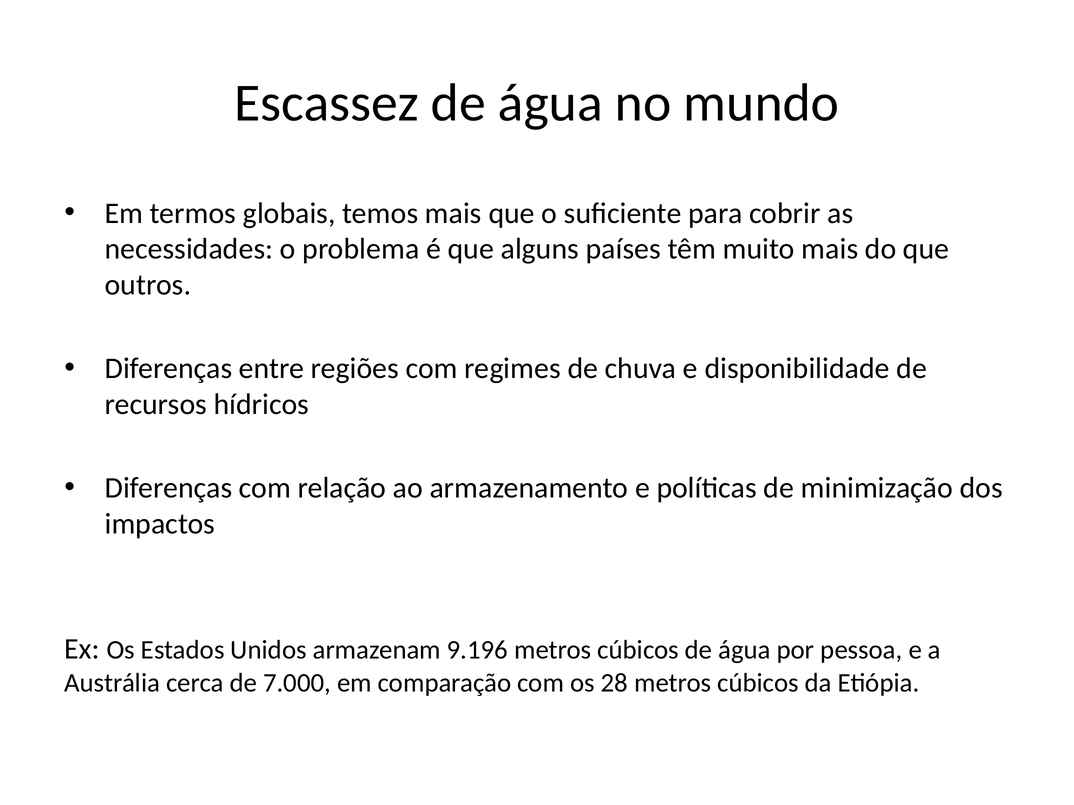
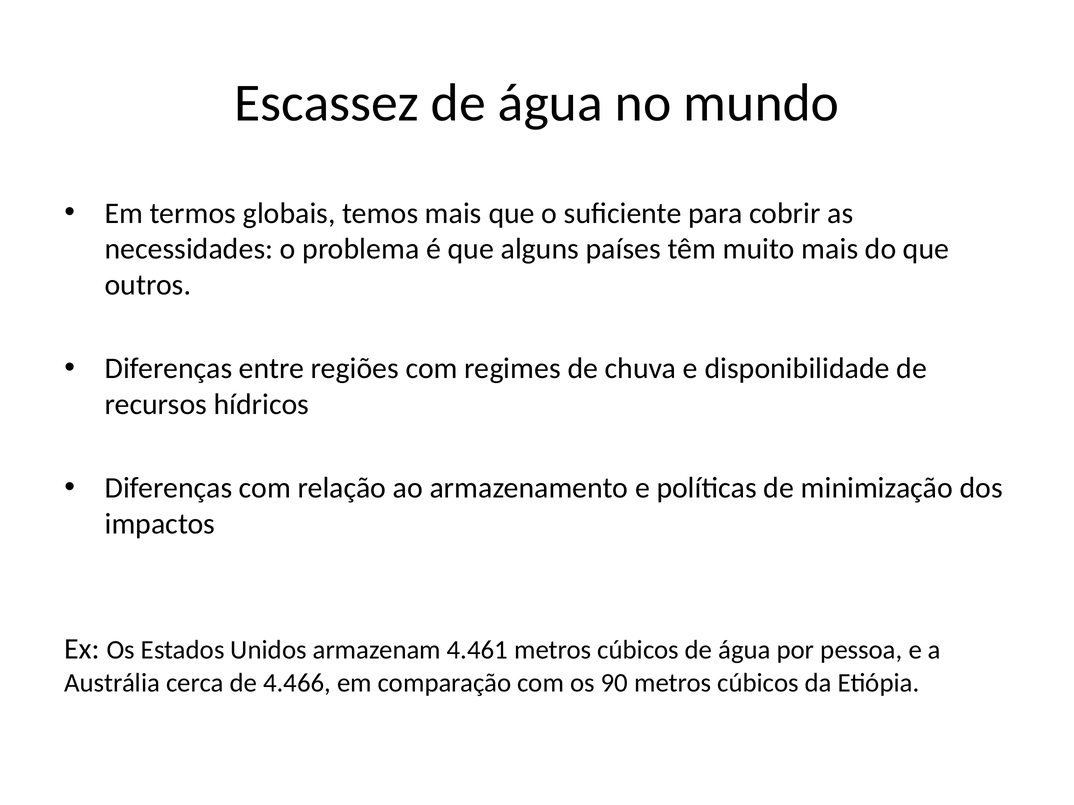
9.196: 9.196 -> 4.461
7.000: 7.000 -> 4.466
28: 28 -> 90
